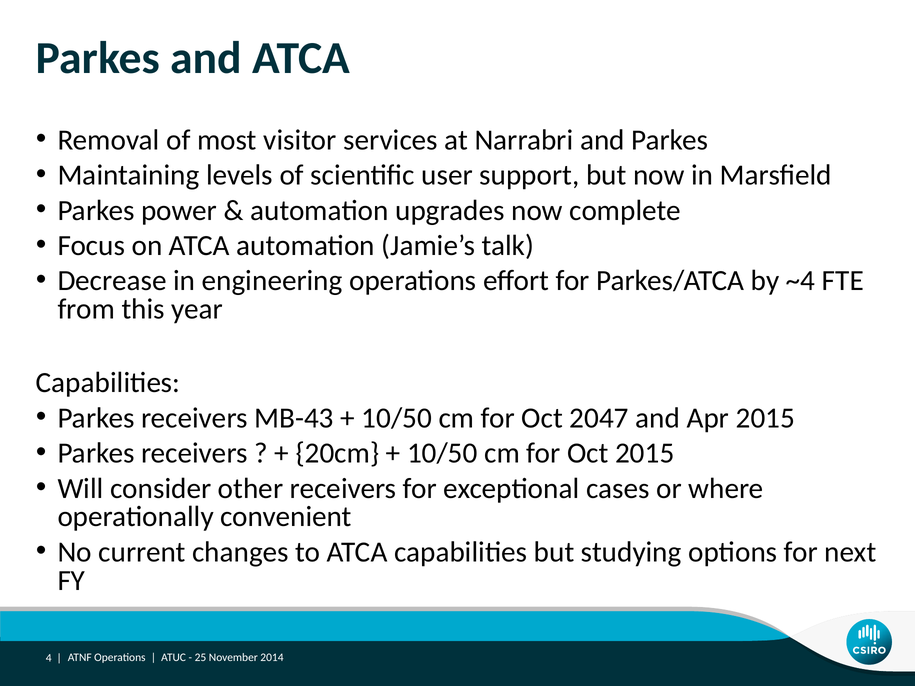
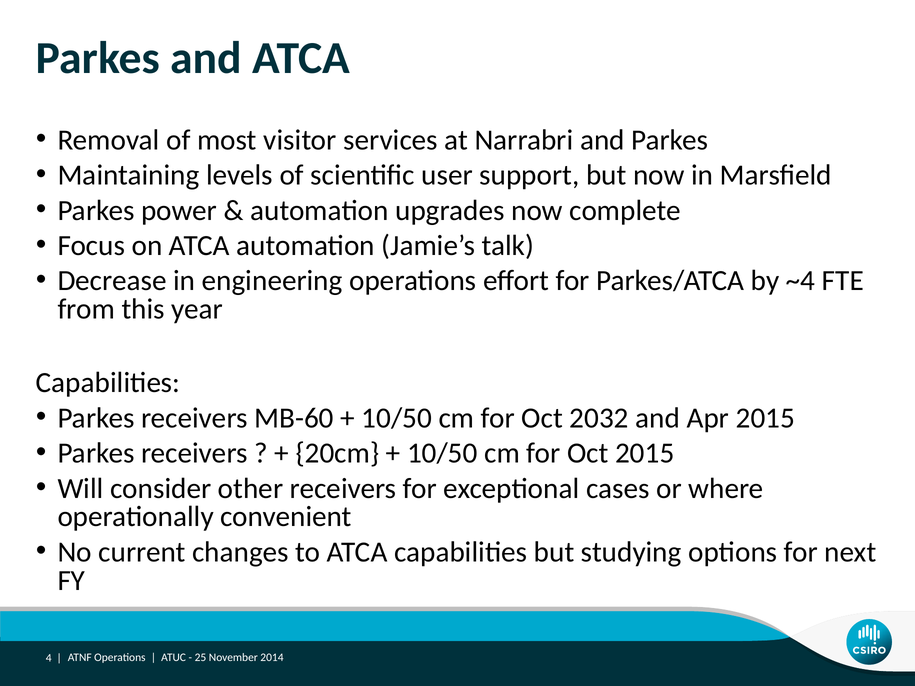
MB-43: MB-43 -> MB-60
2047: 2047 -> 2032
